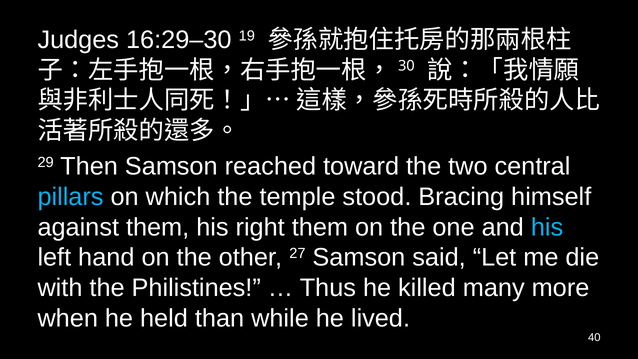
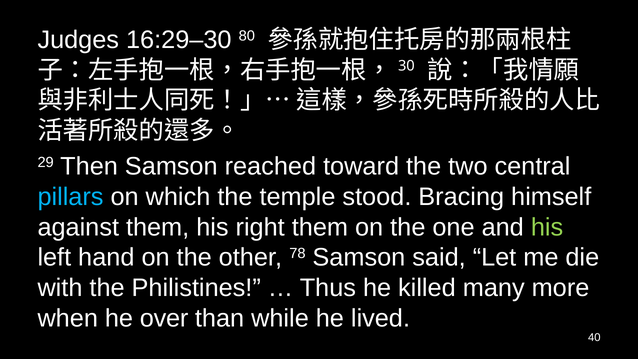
19: 19 -> 80
his at (547, 227) colour: light blue -> light green
27: 27 -> 78
held: held -> over
